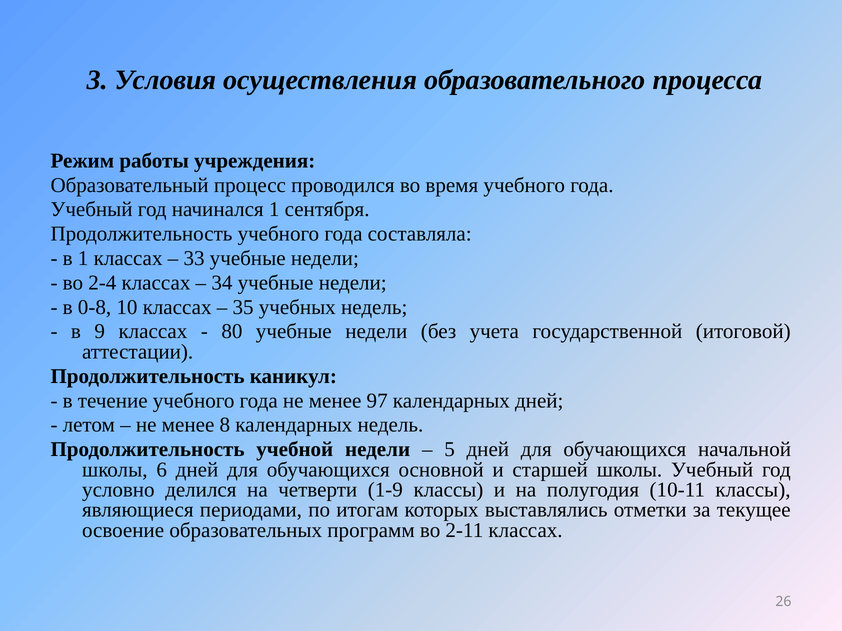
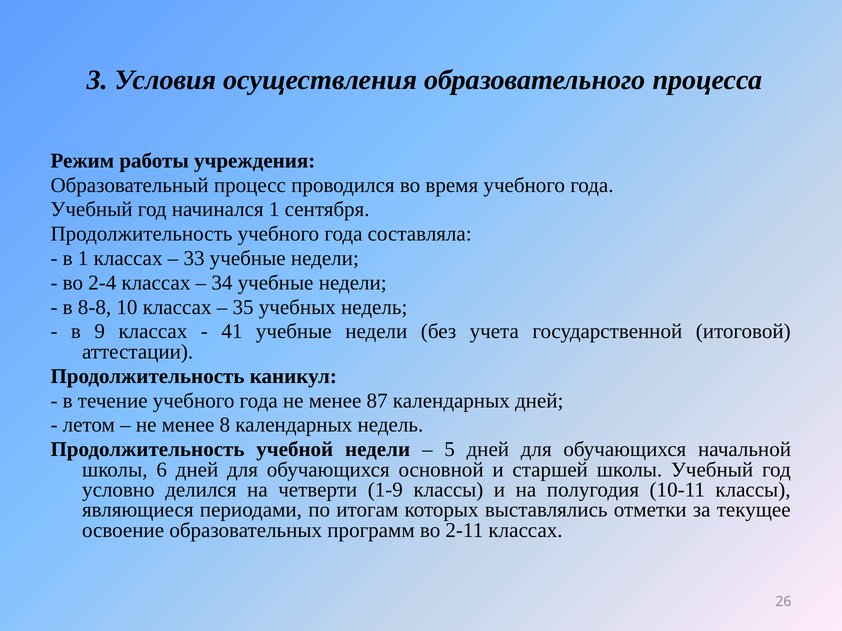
0-8: 0-8 -> 8-8
80: 80 -> 41
97: 97 -> 87
